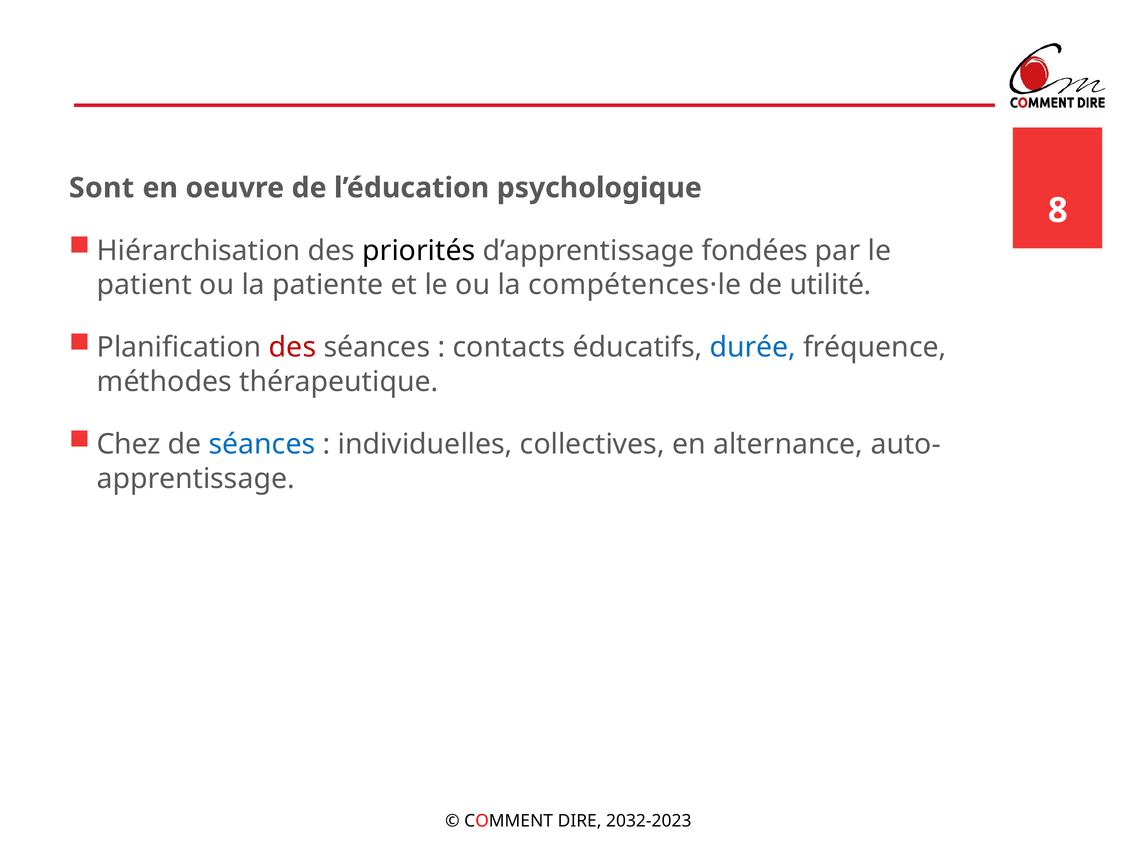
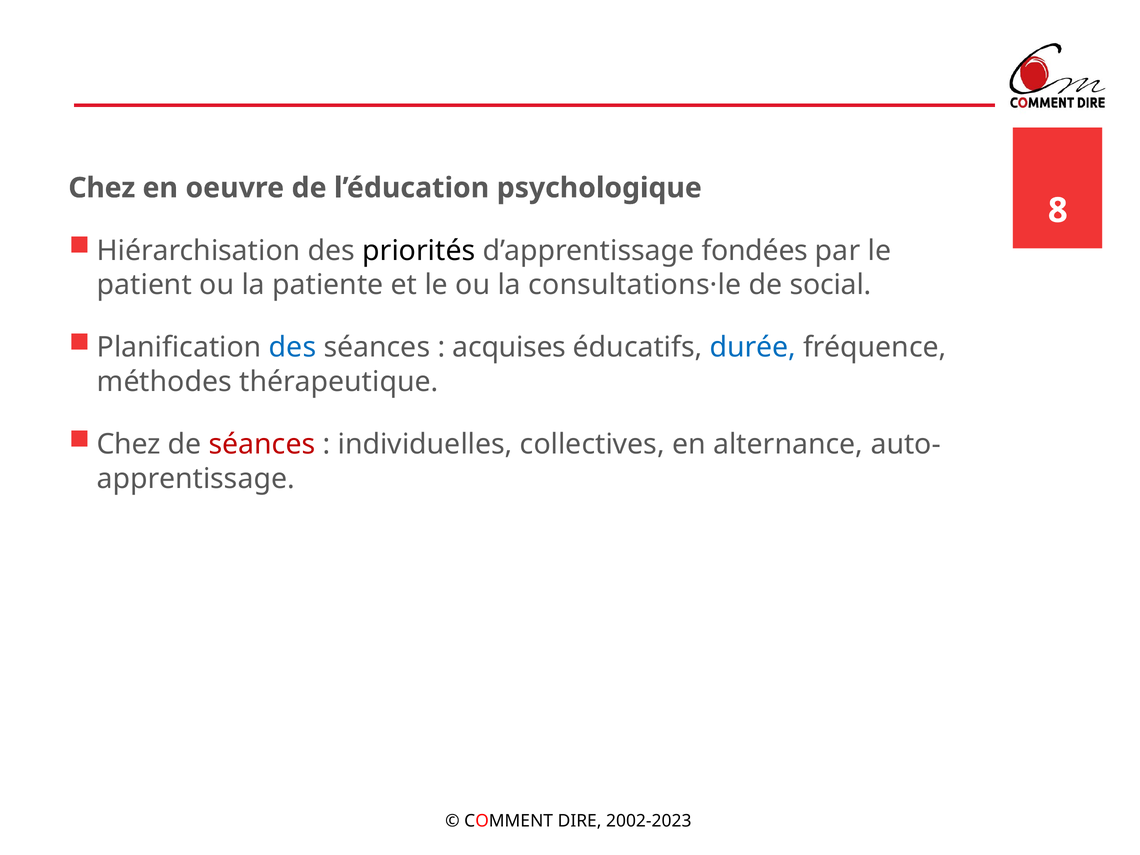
Sont at (102, 188): Sont -> Chez
compétences·le: compétences·le -> consultations·le
utilité: utilité -> social
des at (293, 348) colour: red -> blue
contacts: contacts -> acquises
séances at (262, 444) colour: blue -> red
2032-2023: 2032-2023 -> 2002-2023
